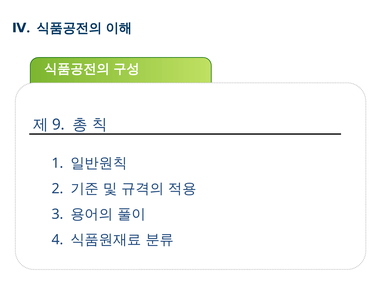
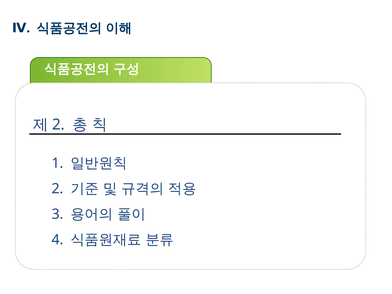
9 at (58, 124): 9 -> 2
